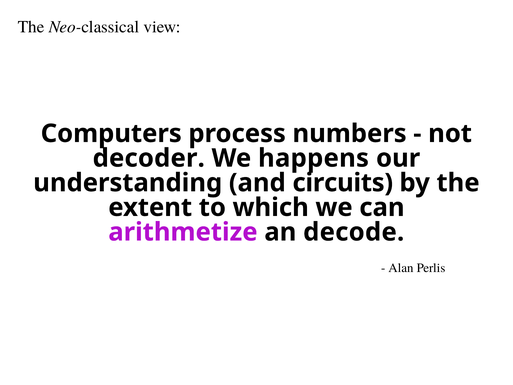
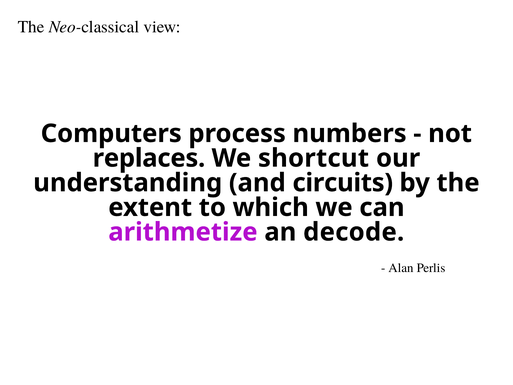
decoder: decoder -> replaces
happens: happens -> shortcut
